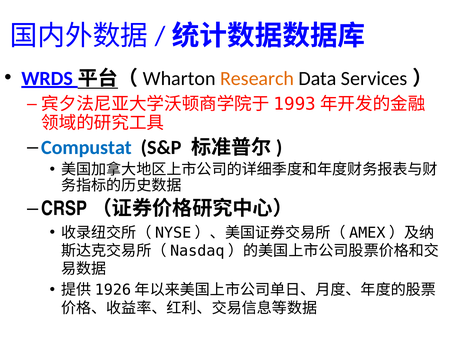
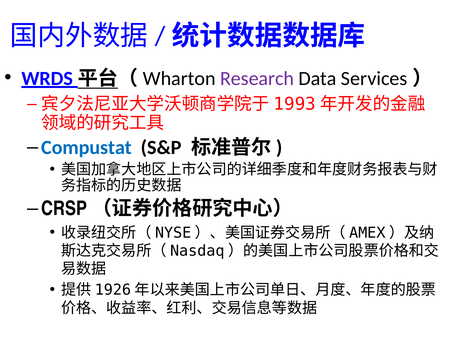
Research colour: orange -> purple
